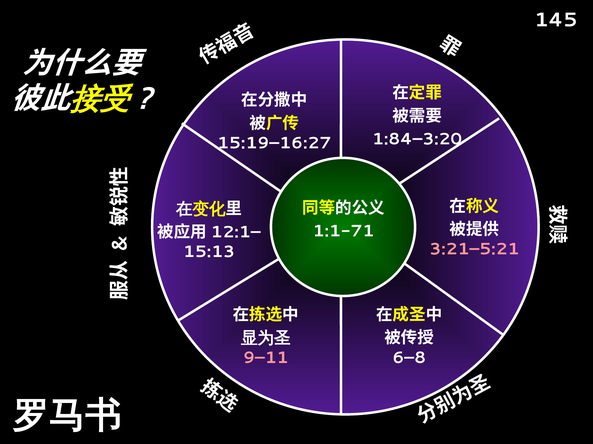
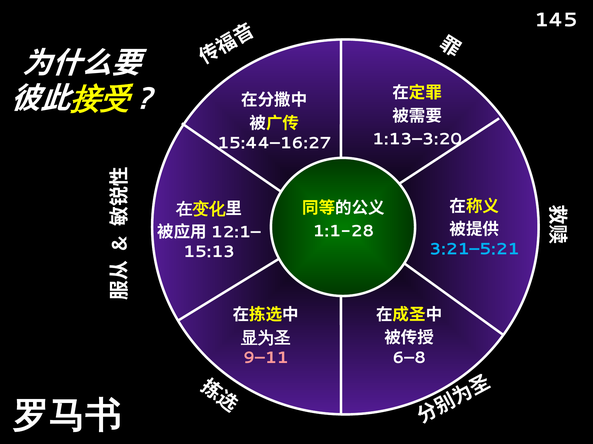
1:84–3:20: 1:84–3:20 -> 1:13–3:20
15:19–16:27: 15:19–16:27 -> 15:44–16:27
1:1-71: 1:1-71 -> 1:1-28
3:21–5:21 colour: pink -> light blue
